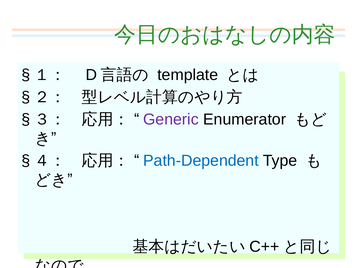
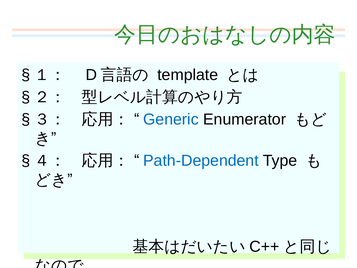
Generic colour: purple -> blue
